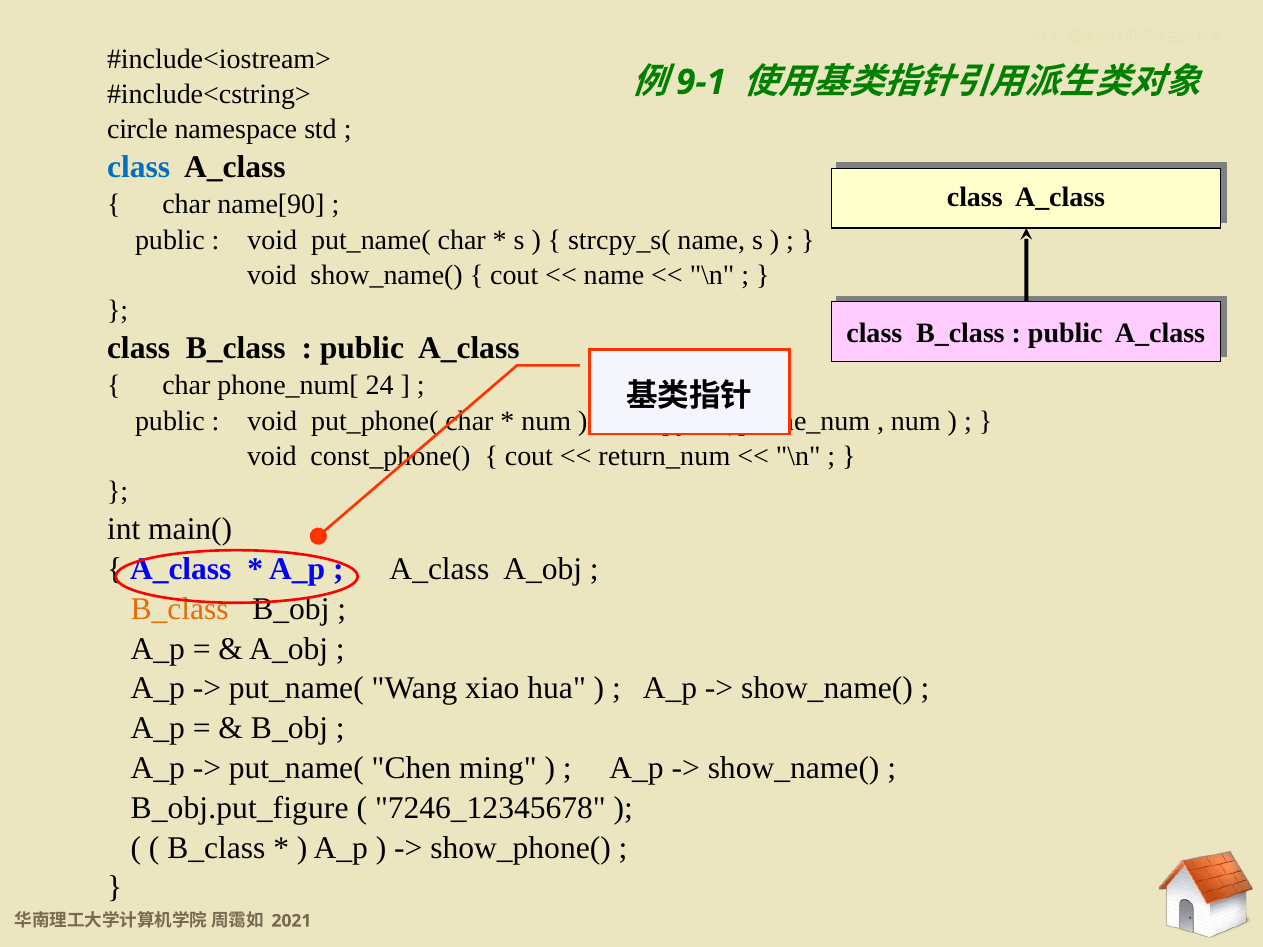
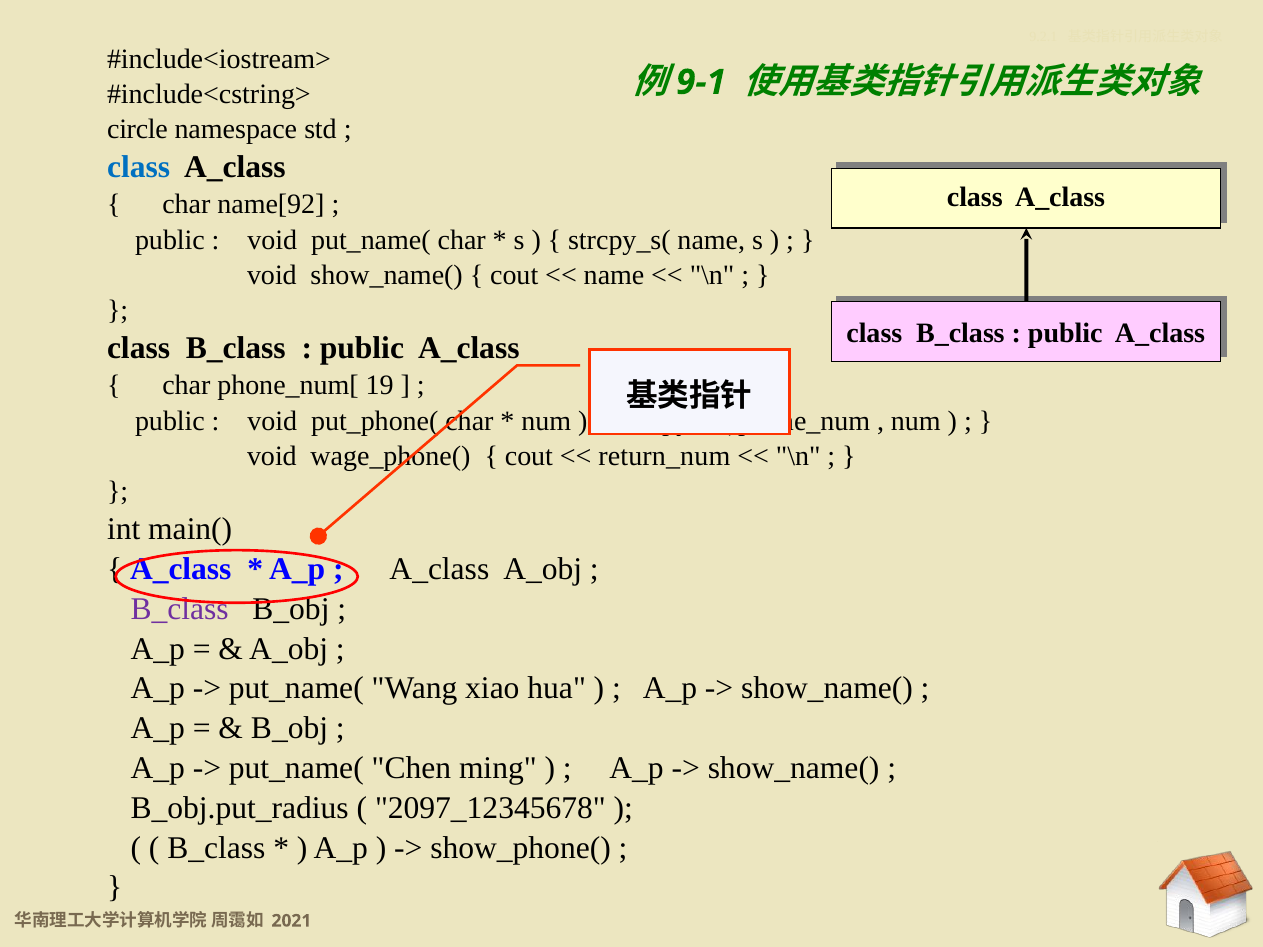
name[90: name[90 -> name[92
24: 24 -> 19
const_phone(: const_phone( -> wage_phone(
B_class at (180, 609) colour: orange -> purple
B_obj.put_figure: B_obj.put_figure -> B_obj.put_radius
7246_12345678: 7246_12345678 -> 2097_12345678
